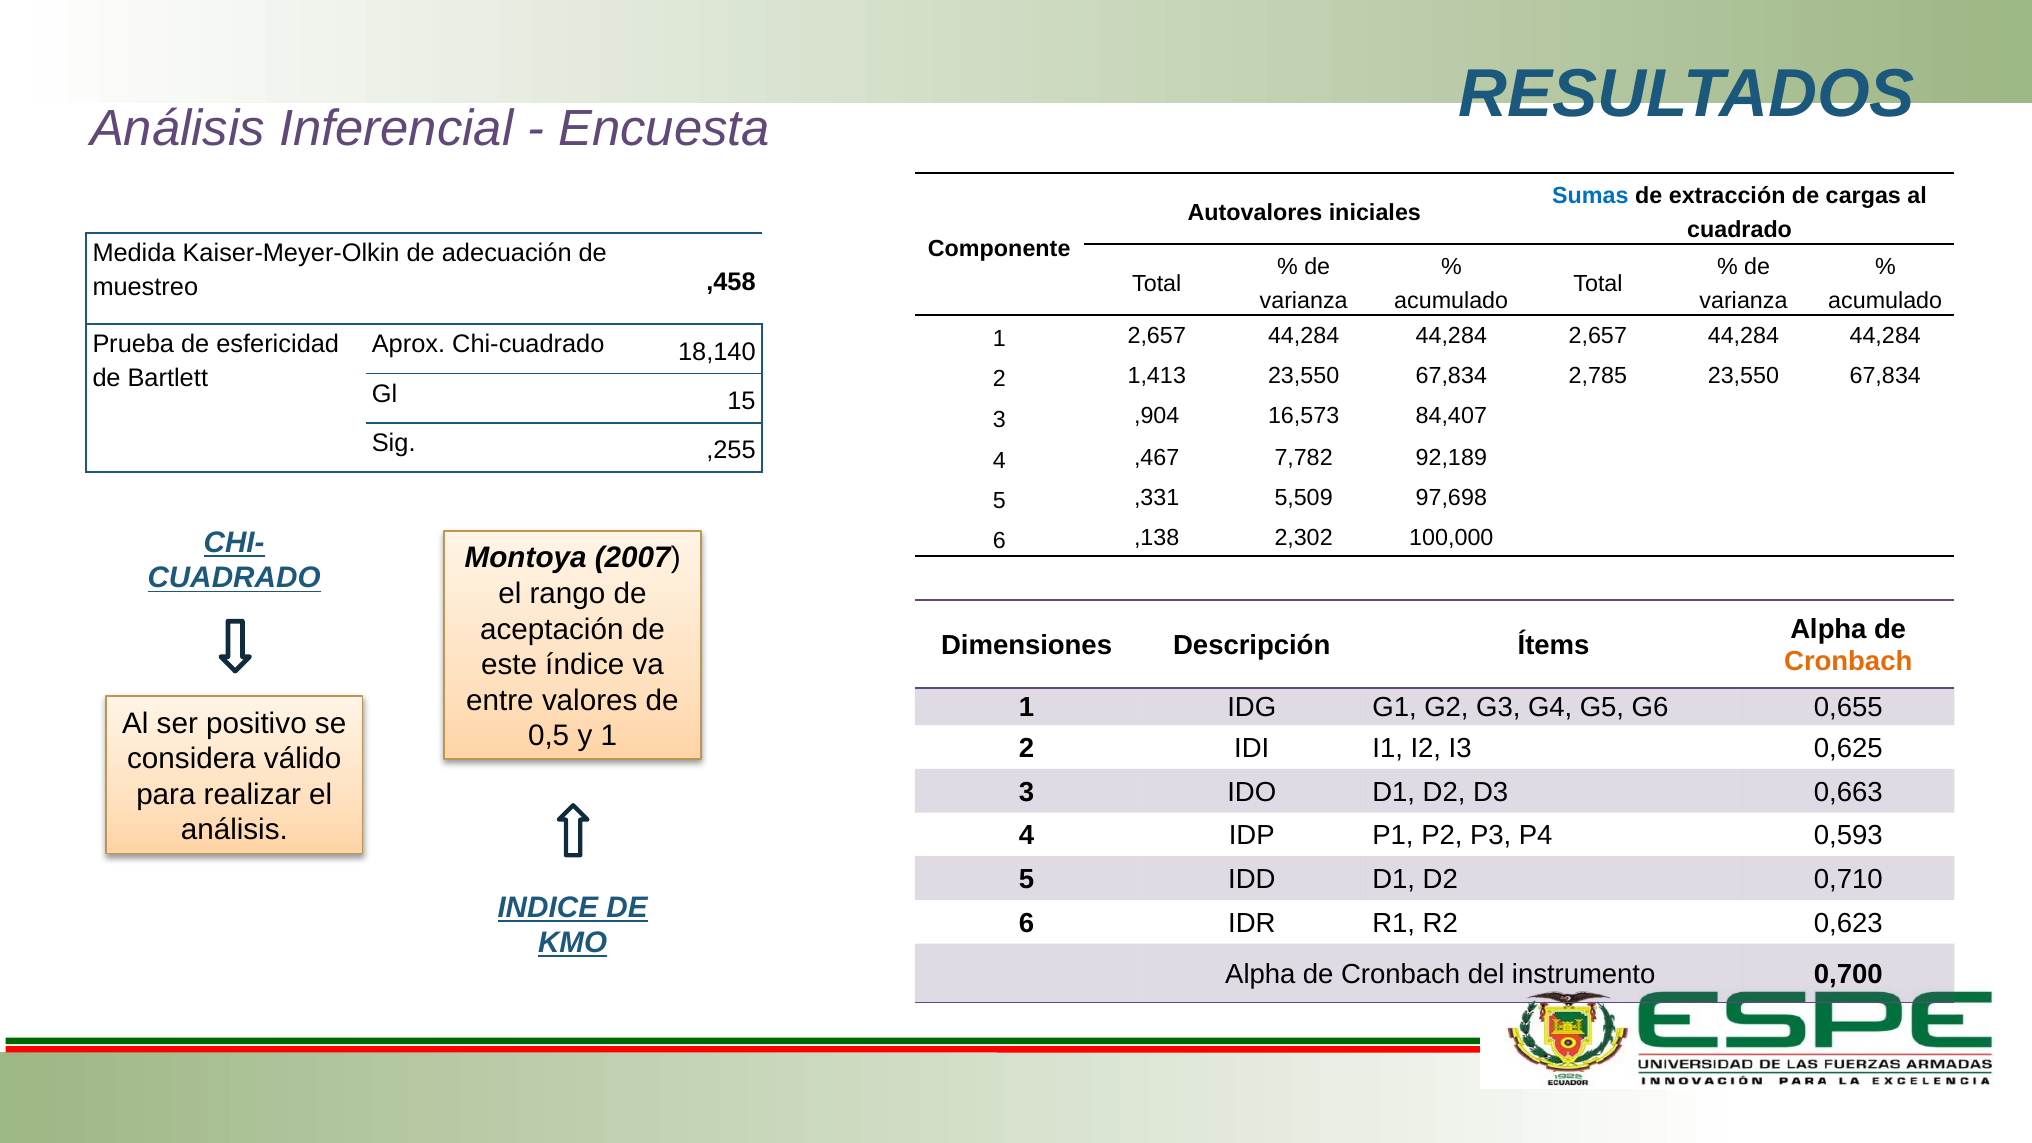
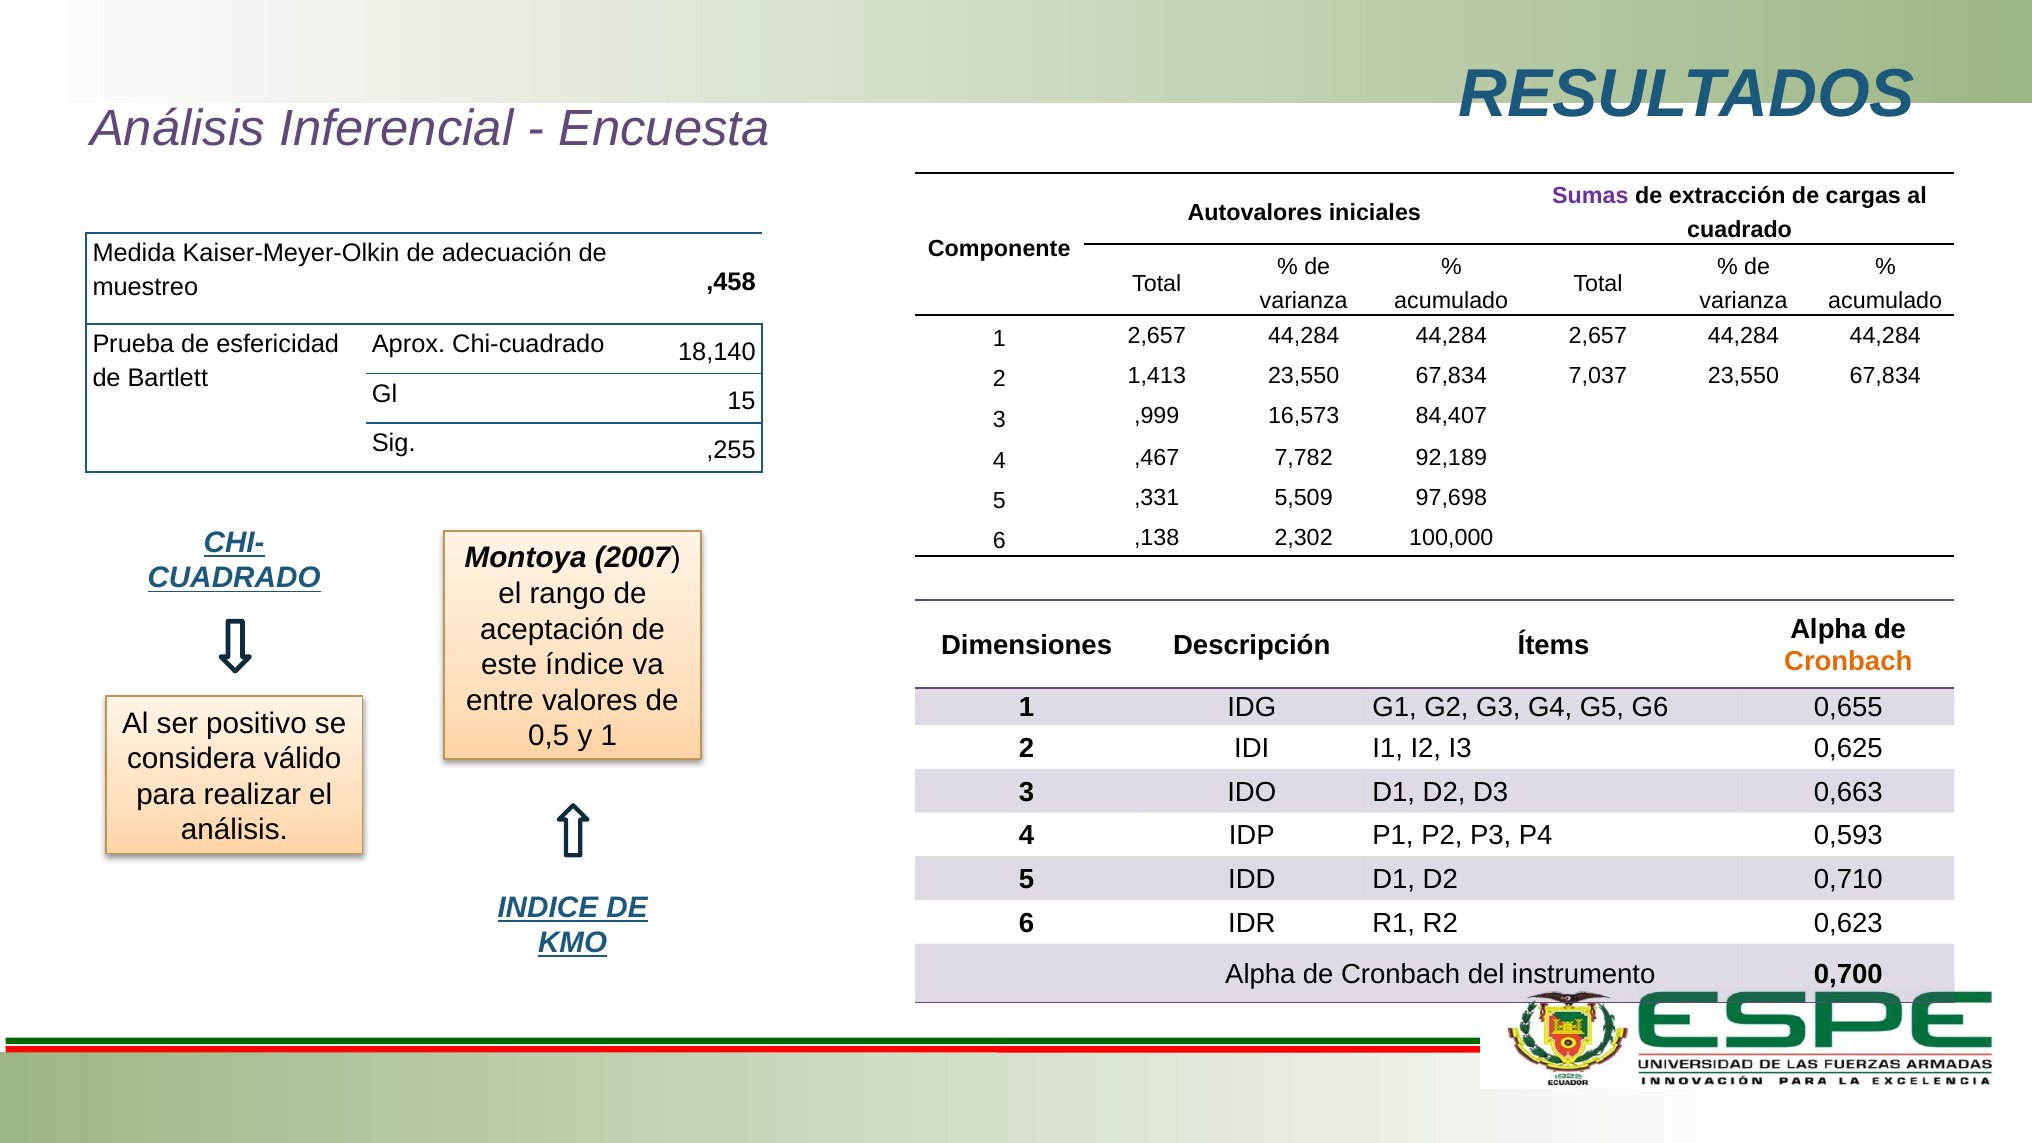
Sumas colour: blue -> purple
2,785: 2,785 -> 7,037
,904: ,904 -> ,999
